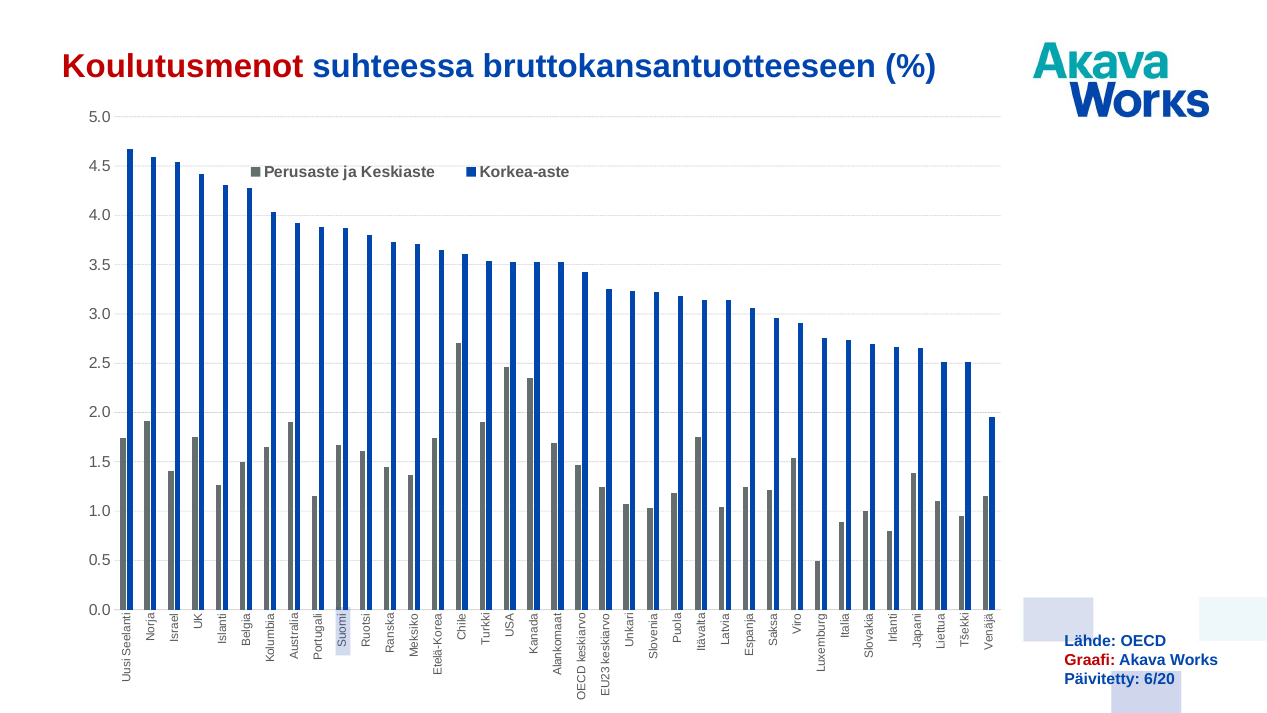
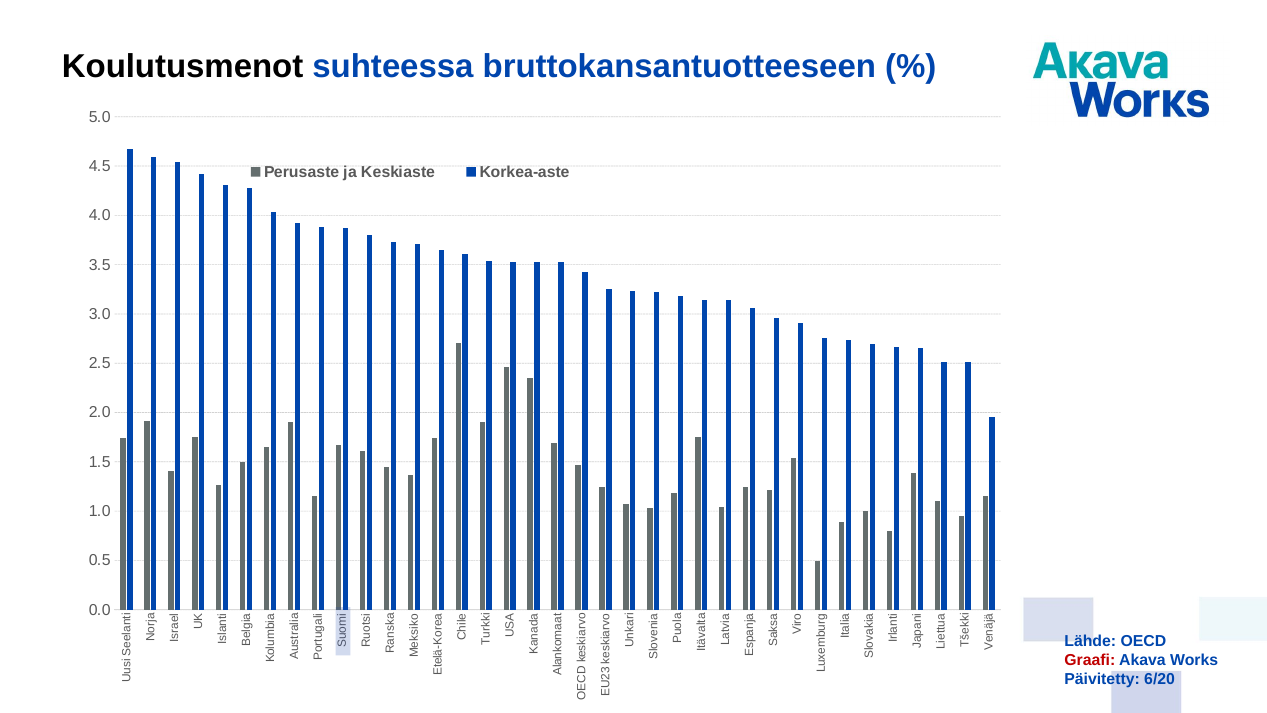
Koulutusmenot colour: red -> black
